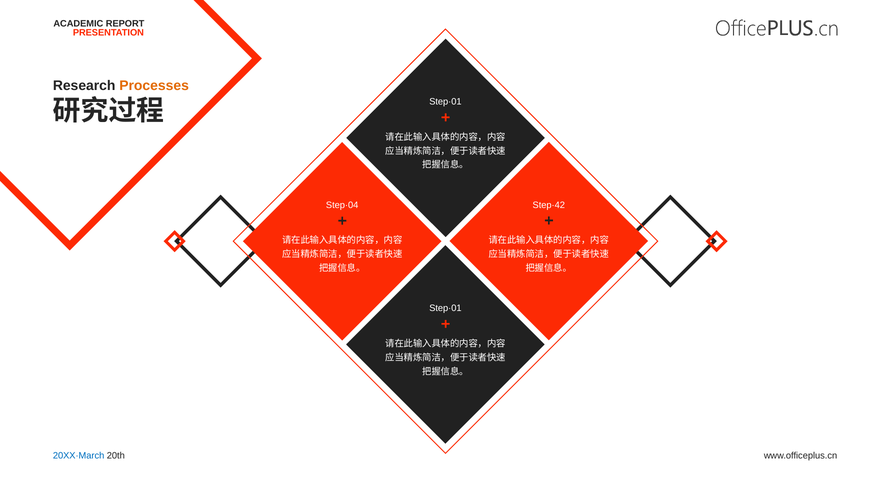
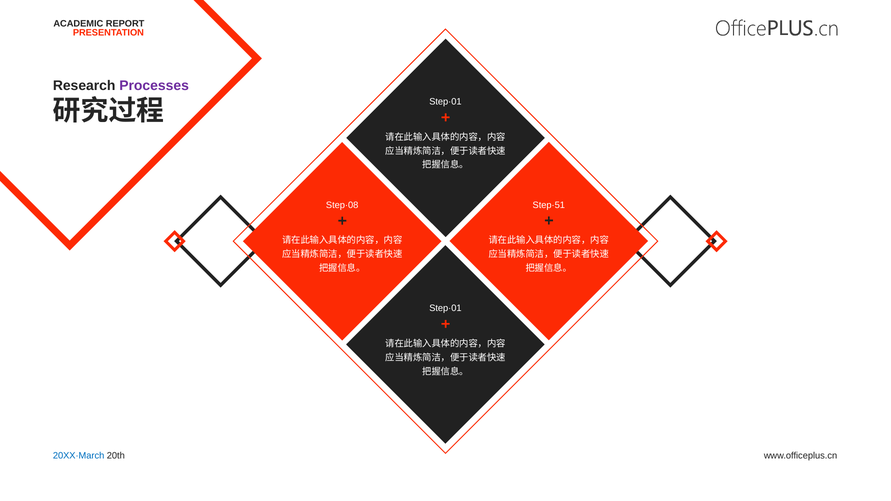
Processes colour: orange -> purple
Step·42: Step·42 -> Step·51
Step·04: Step·04 -> Step·08
